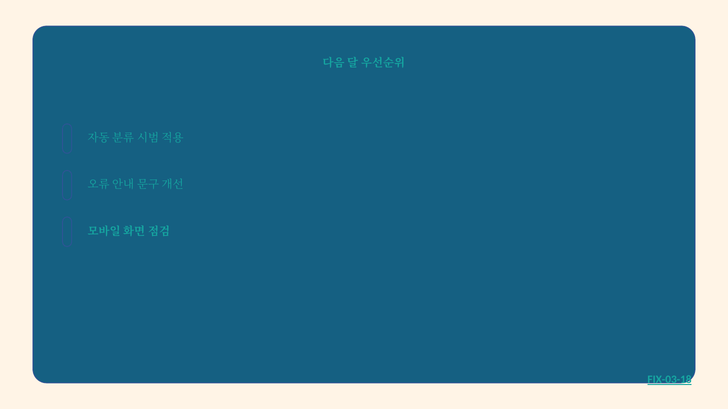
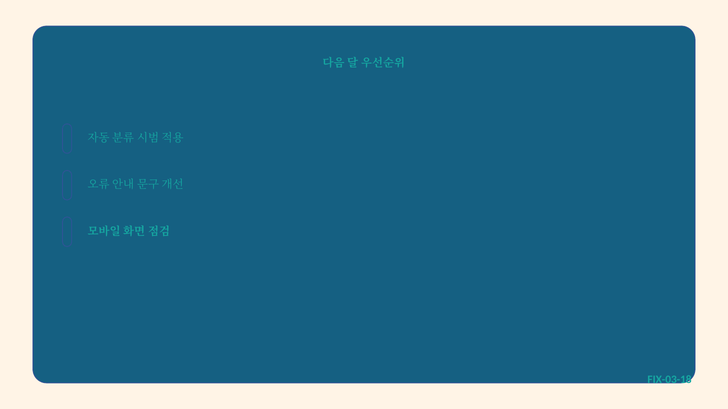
FIX-03-18 underline: present -> none
